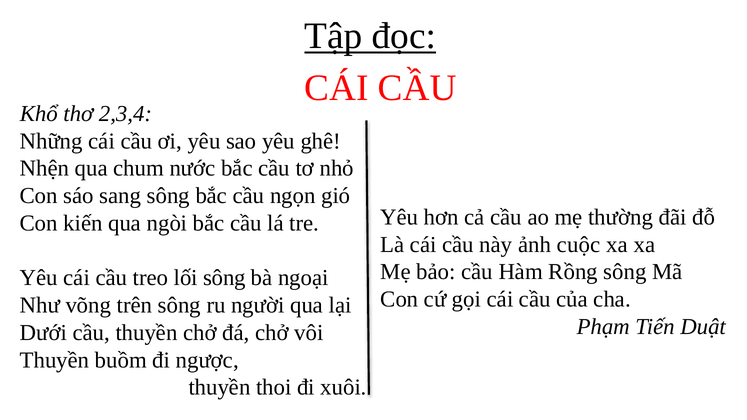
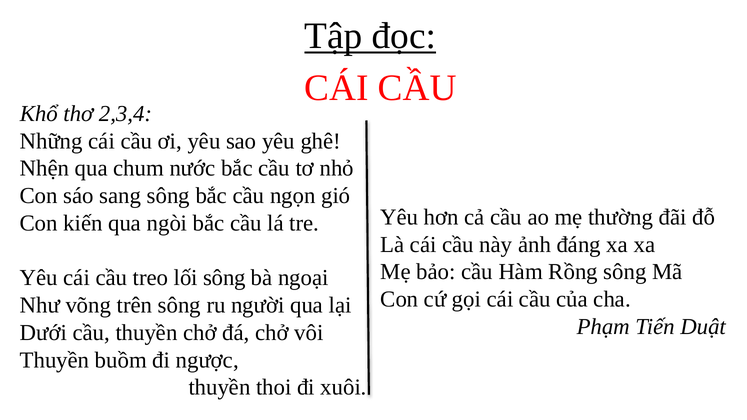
cuộc: cuộc -> đáng
